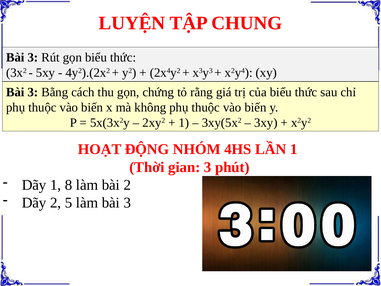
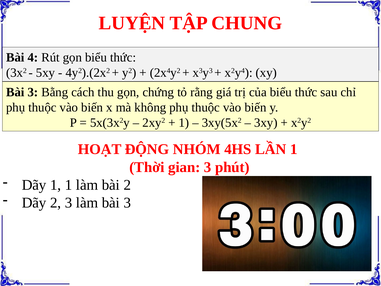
3 at (33, 57): 3 -> 4
1 8: 8 -> 1
2 5: 5 -> 3
